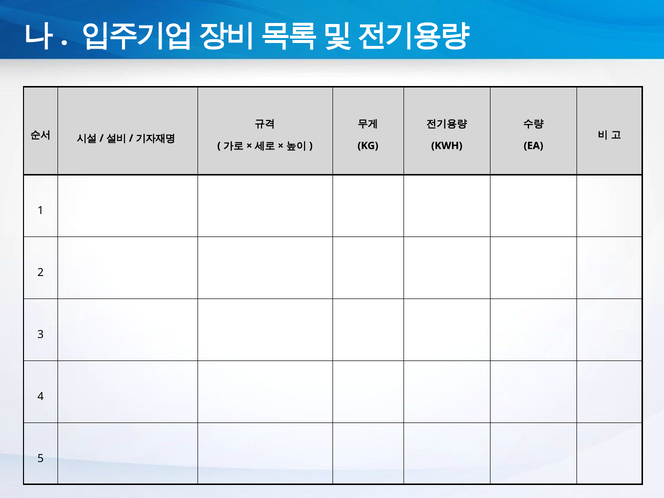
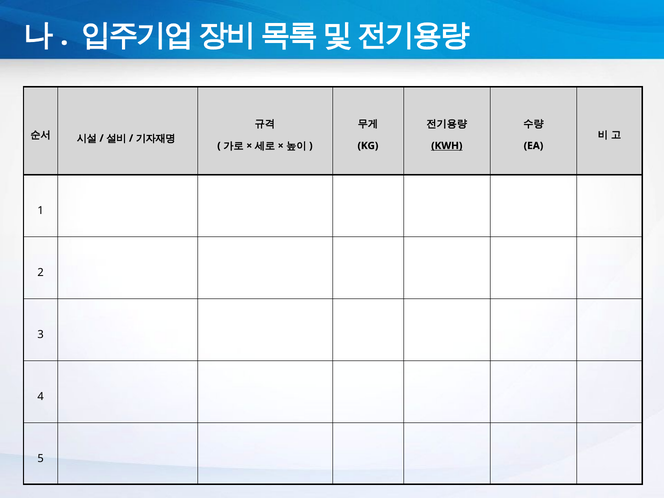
KWH underline: none -> present
